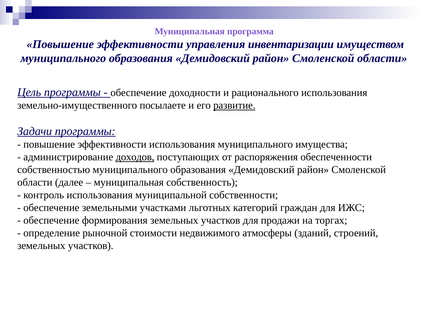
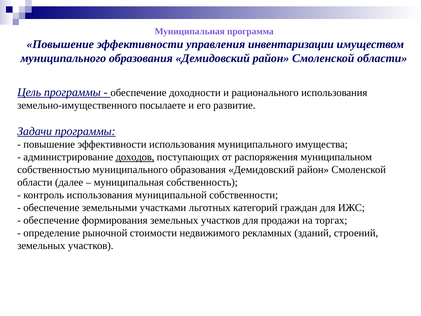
развитие underline: present -> none
обеспеченности: обеспеченности -> муниципальном
атмосферы: атмосферы -> рекламных
